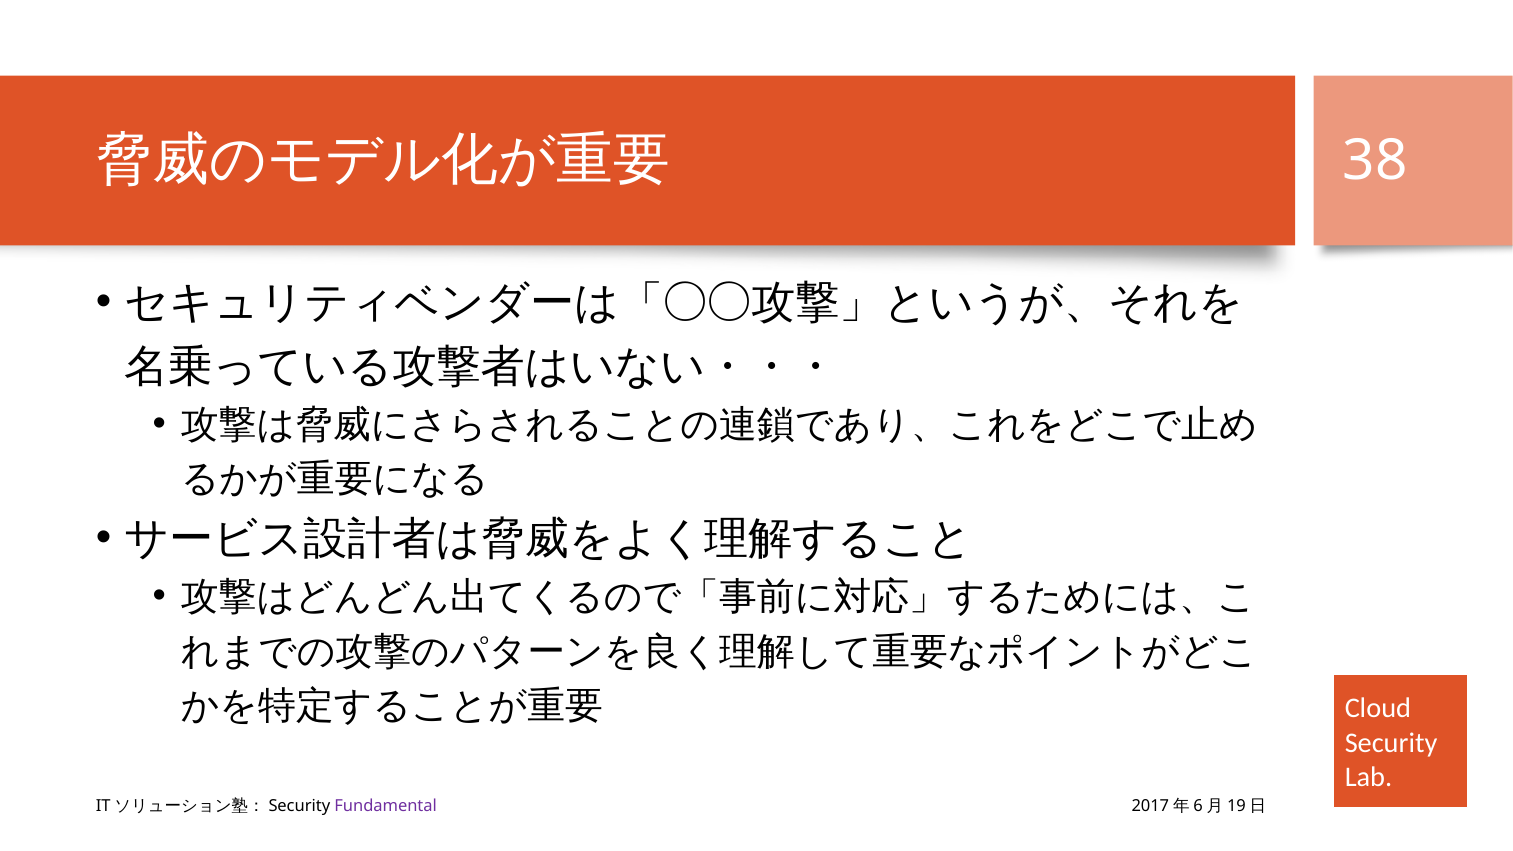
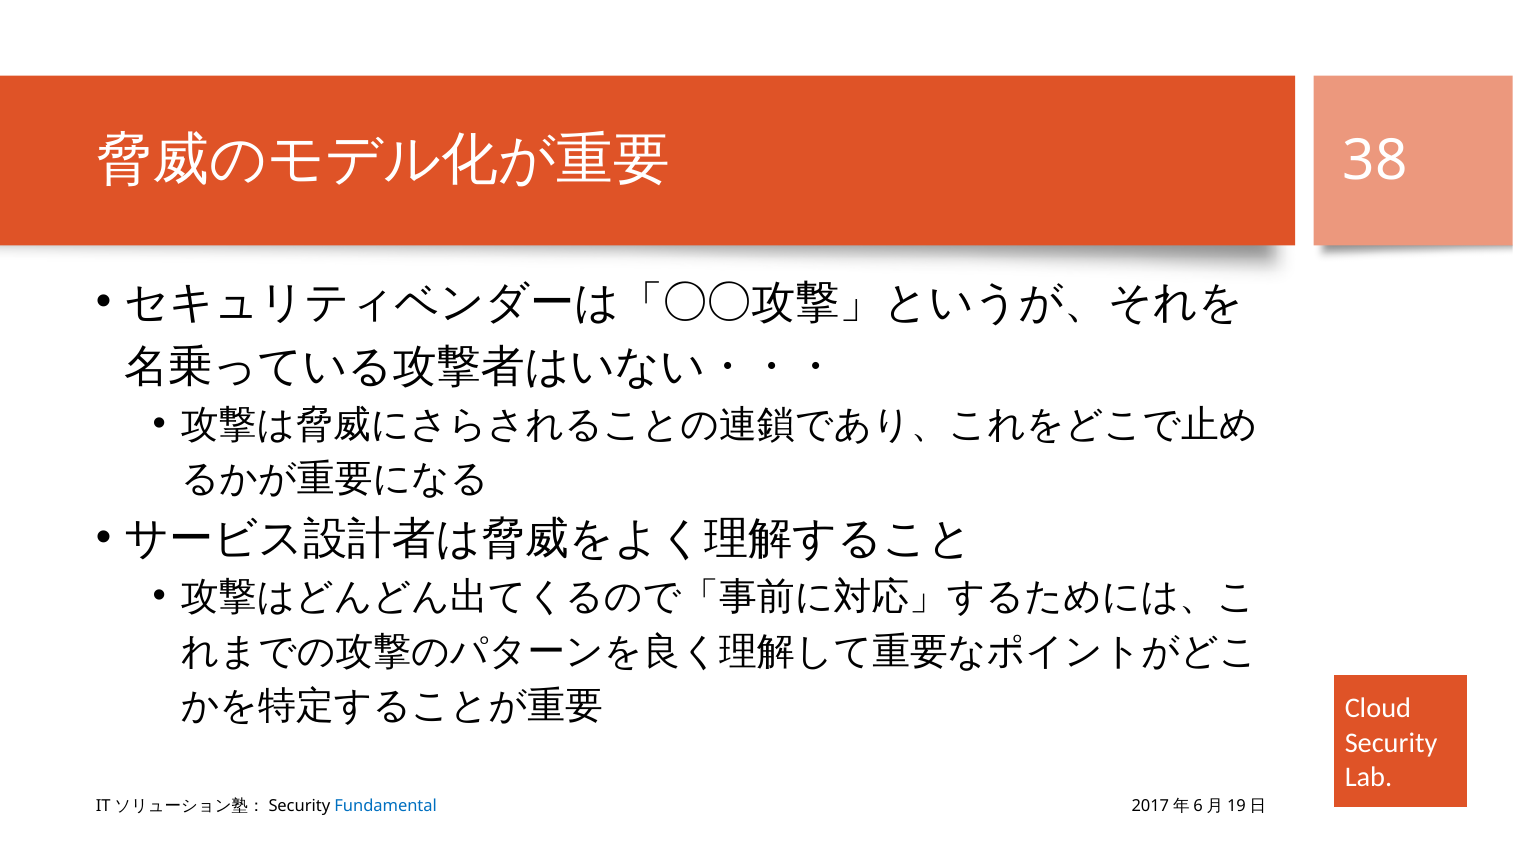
Fundamental colour: purple -> blue
